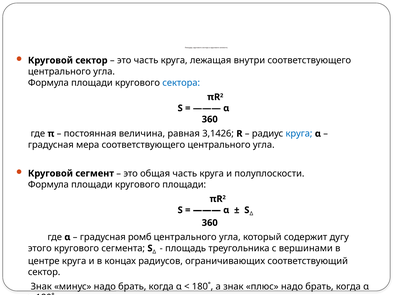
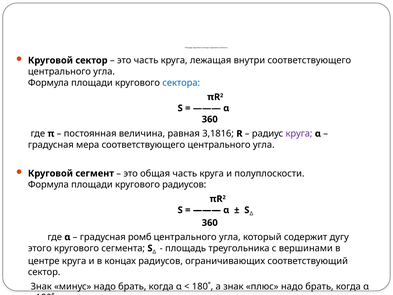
3,1426: 3,1426 -> 3,1816
круга at (299, 134) colour: blue -> purple
кругового площади: площади -> радиусов
